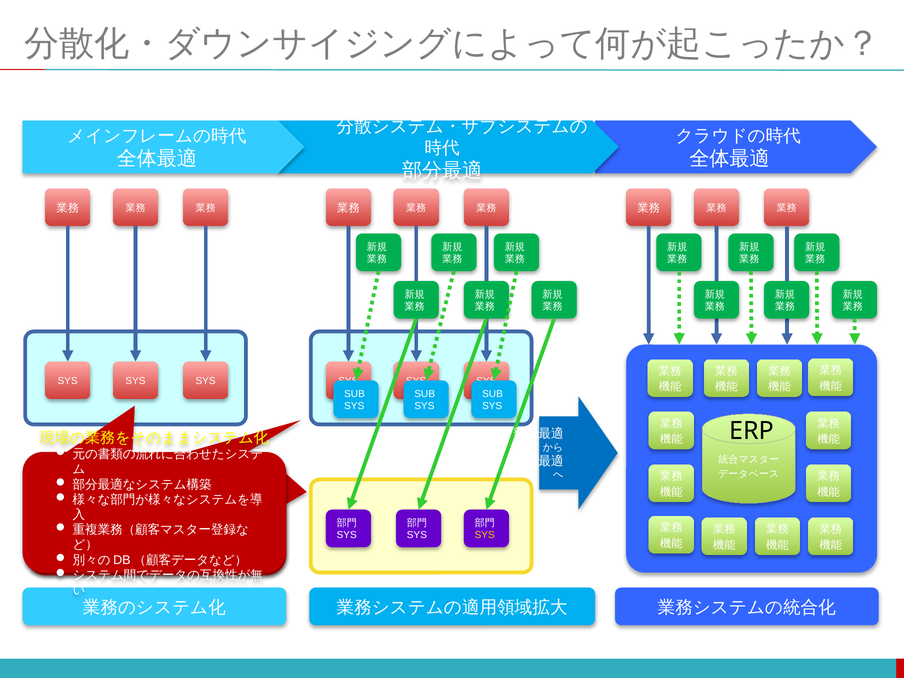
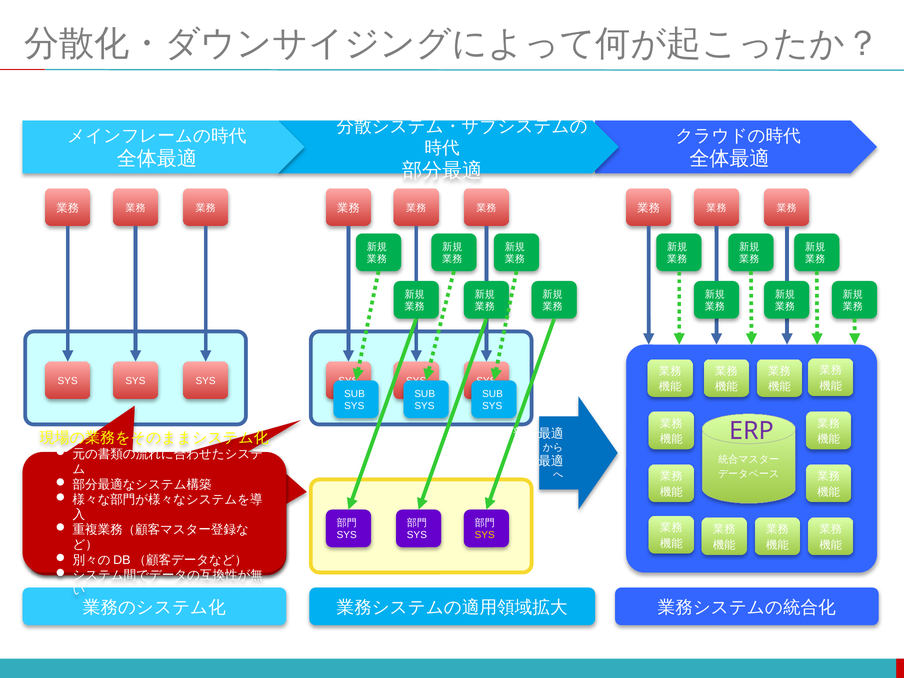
ERP colour: black -> purple
